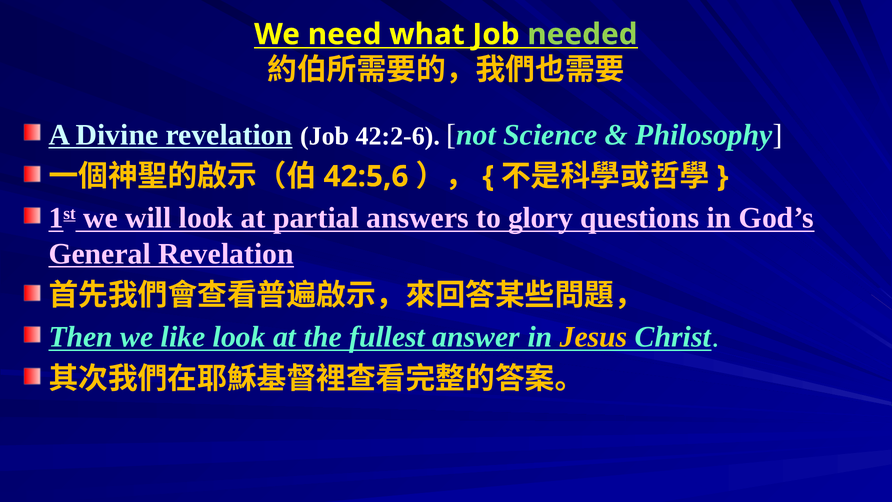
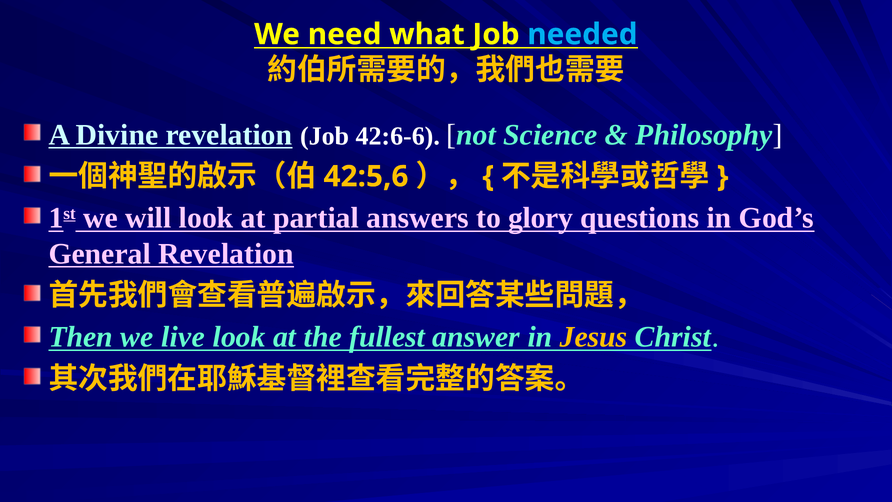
needed colour: light green -> light blue
42:2-6: 42:2-6 -> 42:6-6
like: like -> live
